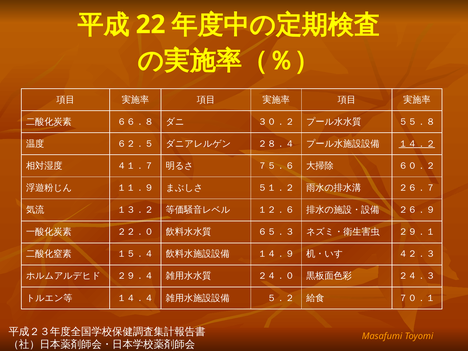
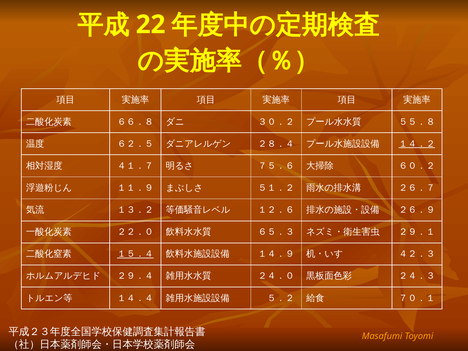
１５．４ underline: none -> present
